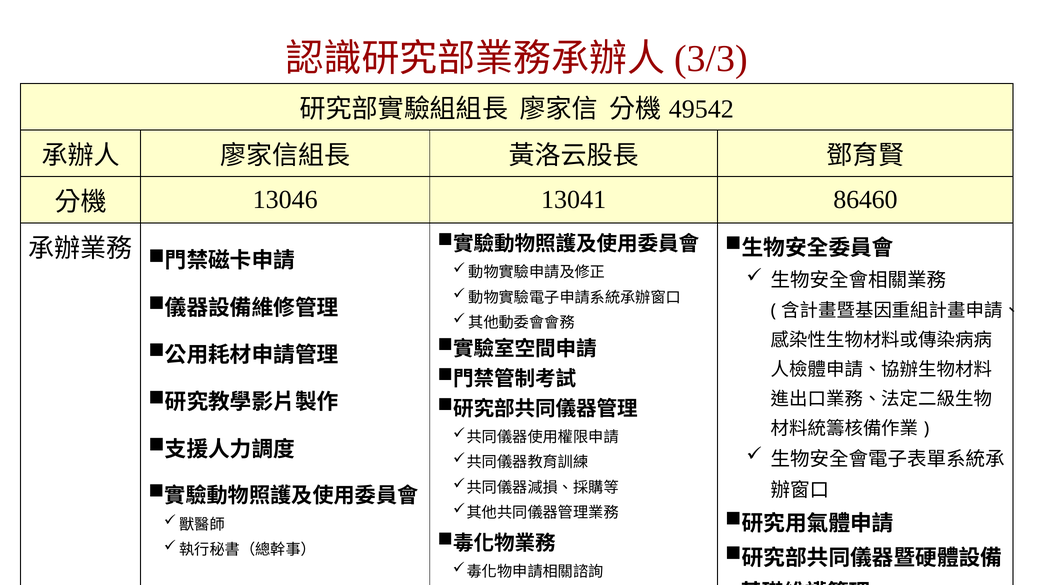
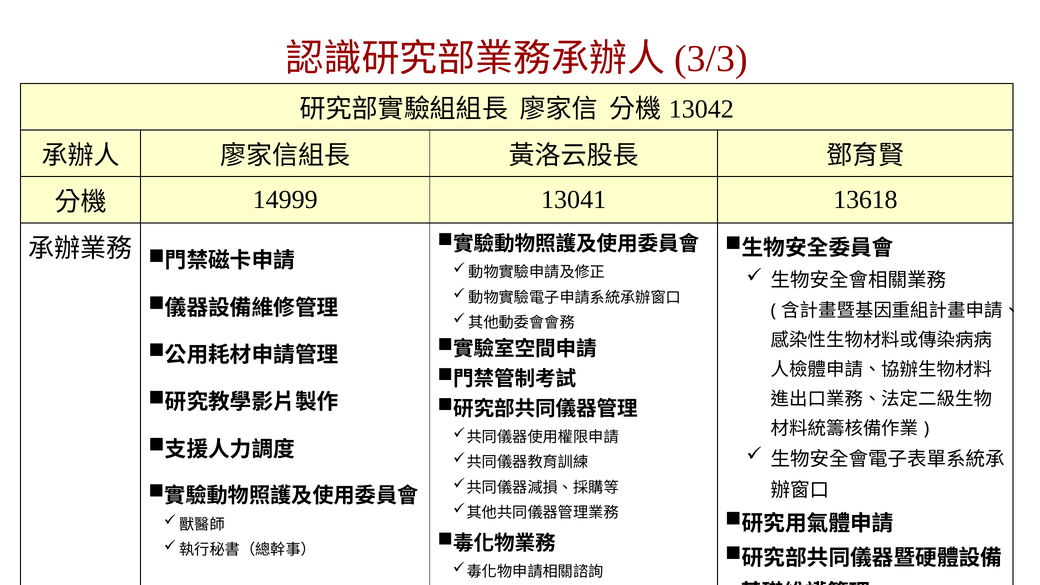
49542: 49542 -> 13042
13046: 13046 -> 14999
86460: 86460 -> 13618
